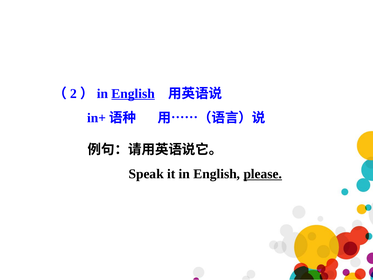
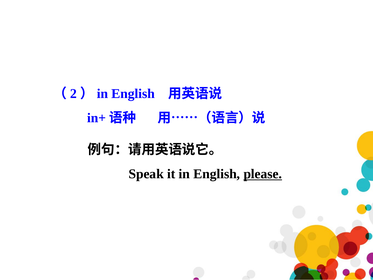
English at (133, 94) underline: present -> none
